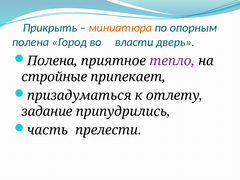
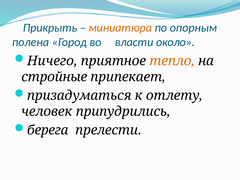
дверь: дверь -> около
Полена at (52, 61): Полена -> Ничего
тепло colour: purple -> orange
задание: задание -> человек
часть: часть -> берега
